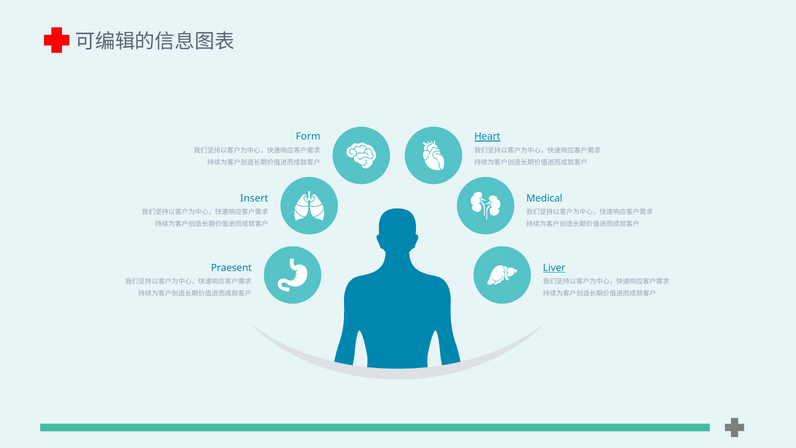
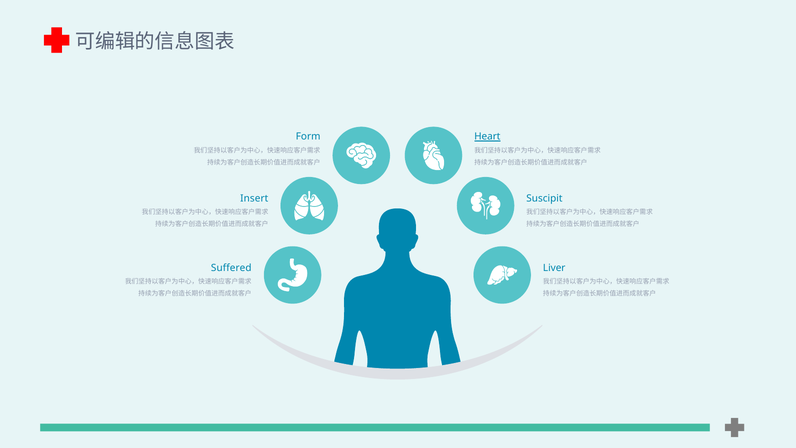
Medical: Medical -> Suscipit
Praesent: Praesent -> Suffered
Liver underline: present -> none
